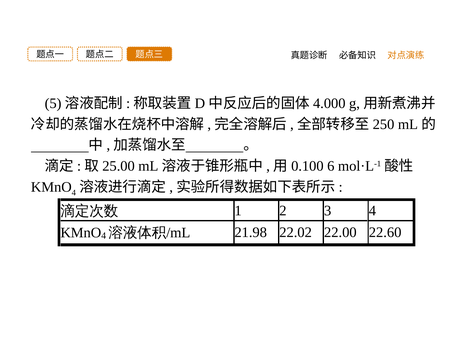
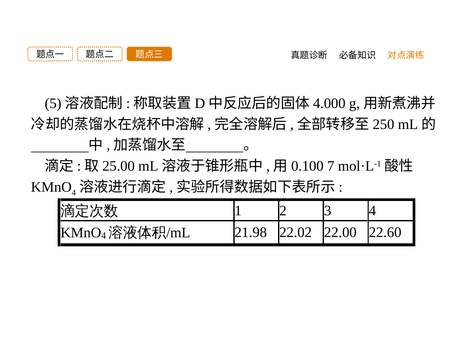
6: 6 -> 7
